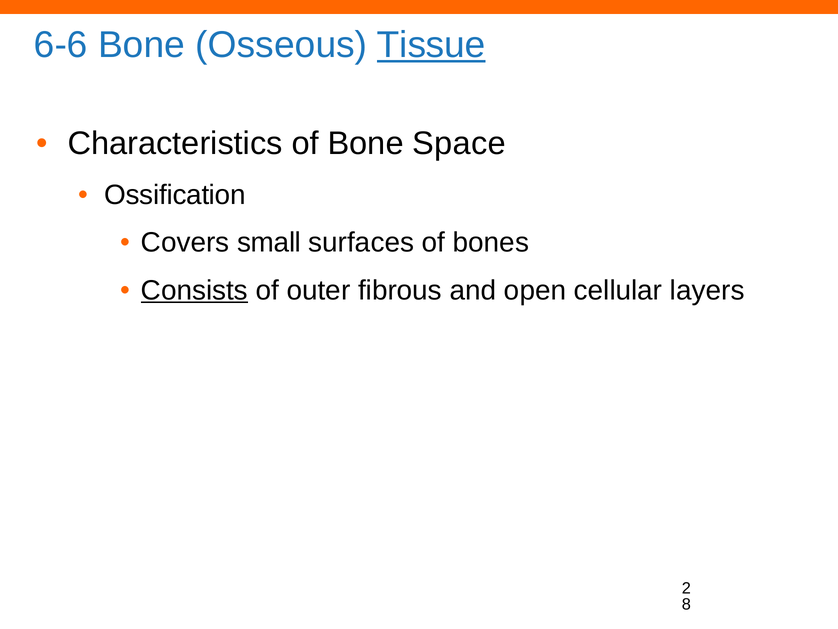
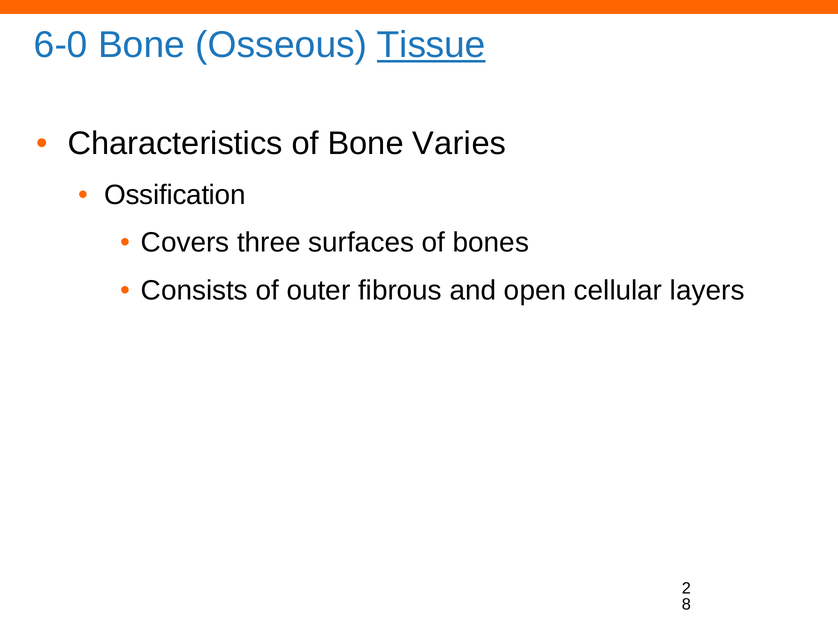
6-6: 6-6 -> 6-0
Space: Space -> Varies
small: small -> three
Consists underline: present -> none
